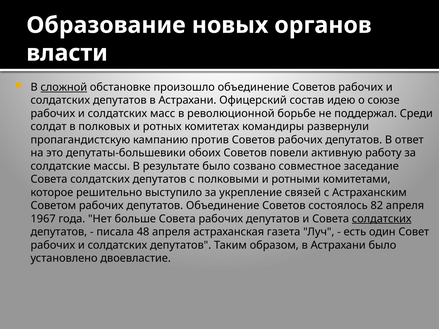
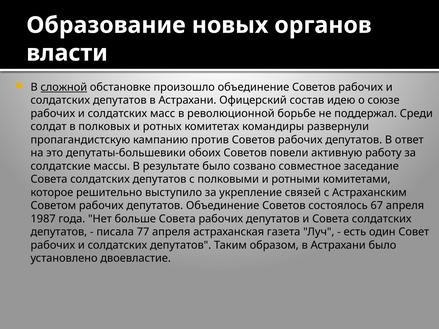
82: 82 -> 67
1967: 1967 -> 1987
солдатских at (382, 219) underline: present -> none
48: 48 -> 77
